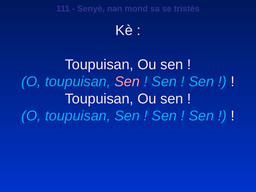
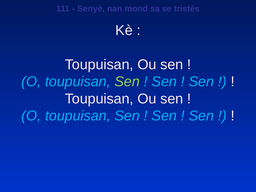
Sen at (127, 82) colour: pink -> light green
